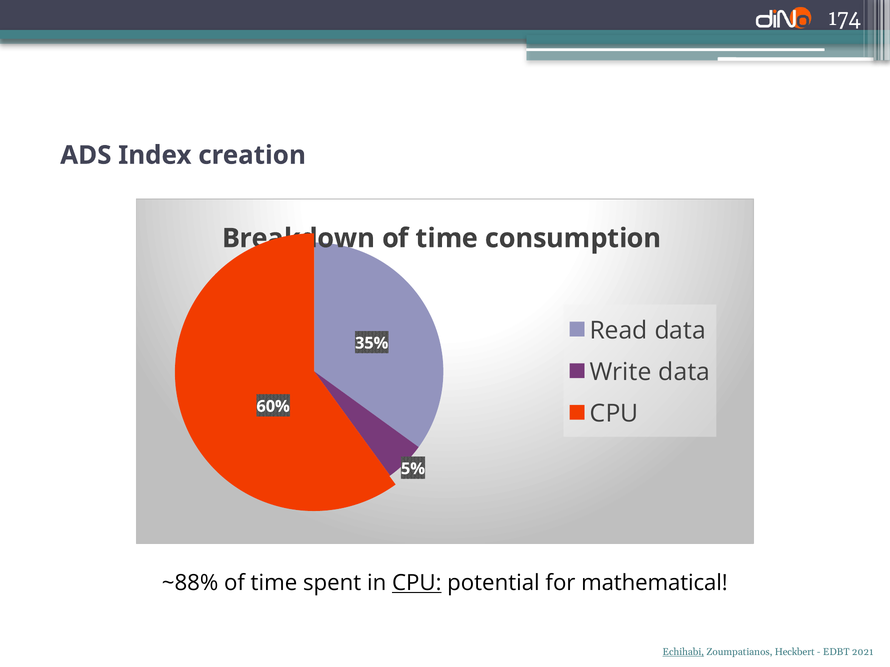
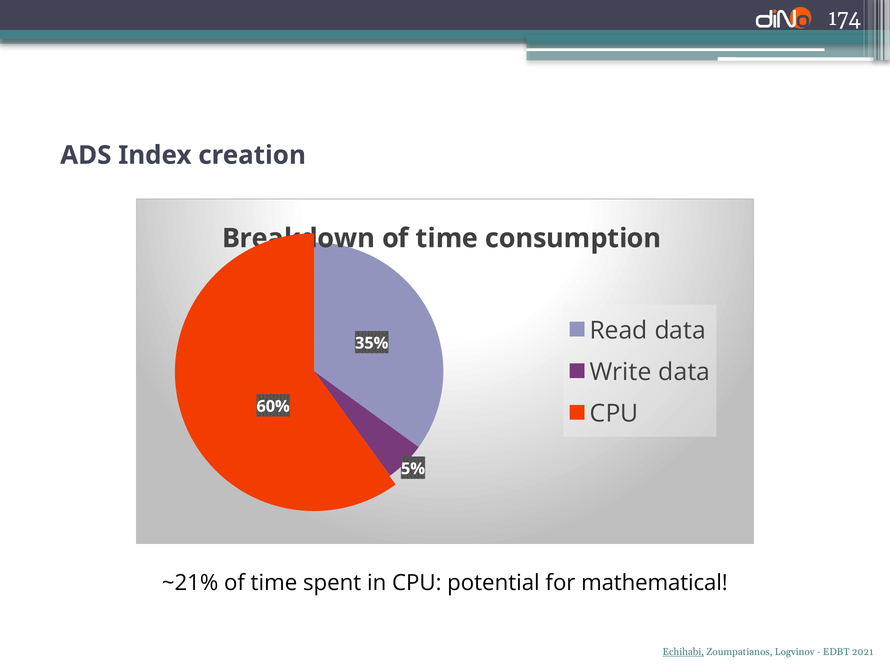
~88%: ~88% -> ~21%
CPU at (417, 583) underline: present -> none
Heckbert: Heckbert -> Logvinov
